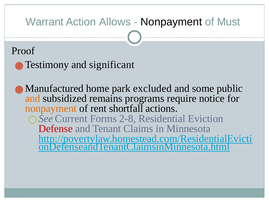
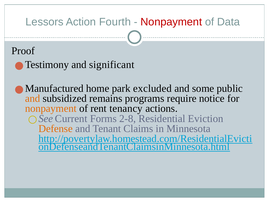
Warrant: Warrant -> Lessors
Allows: Allows -> Fourth
Nonpayment at (171, 22) colour: black -> red
Must: Must -> Data
shortfall: shortfall -> tenancy
Defense colour: red -> orange
